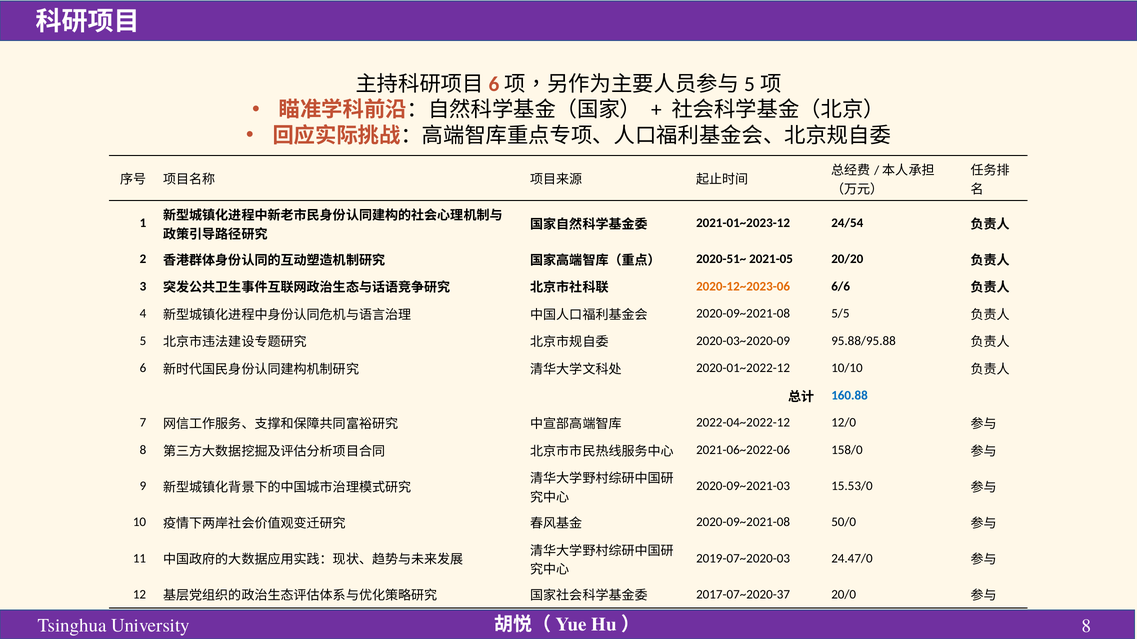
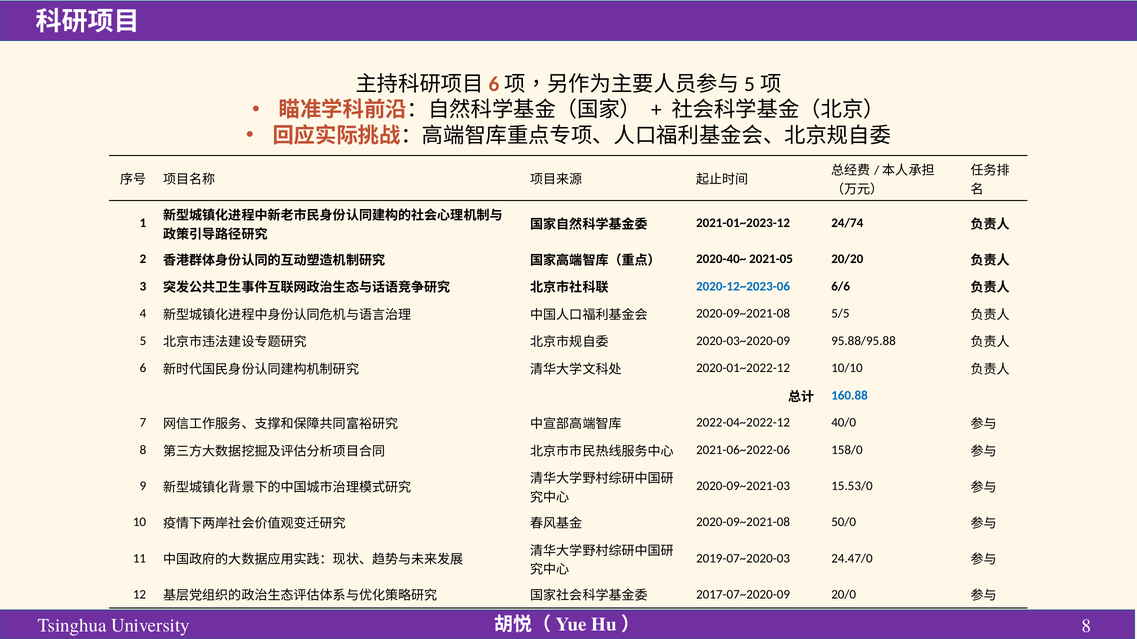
24/54: 24/54 -> 24/74
2020-51~: 2020-51~ -> 2020-40~
2020-12~2023-06 colour: orange -> blue
12/0: 12/0 -> 40/0
2017-07~2020-37: 2017-07~2020-37 -> 2017-07~2020-09
